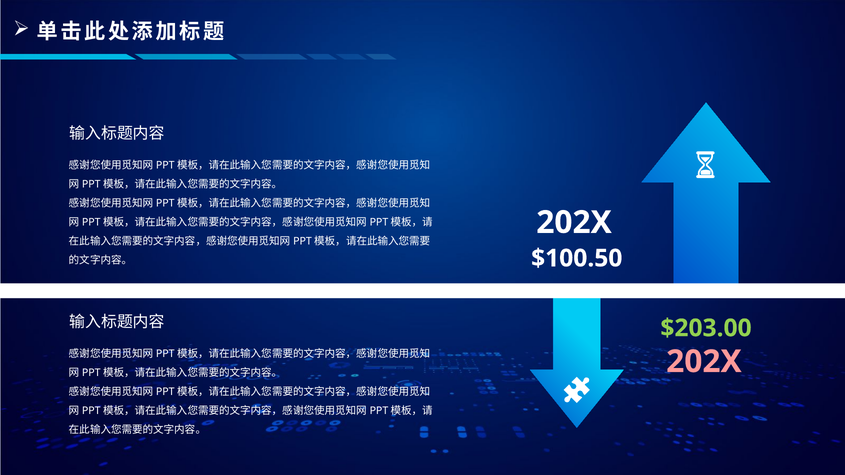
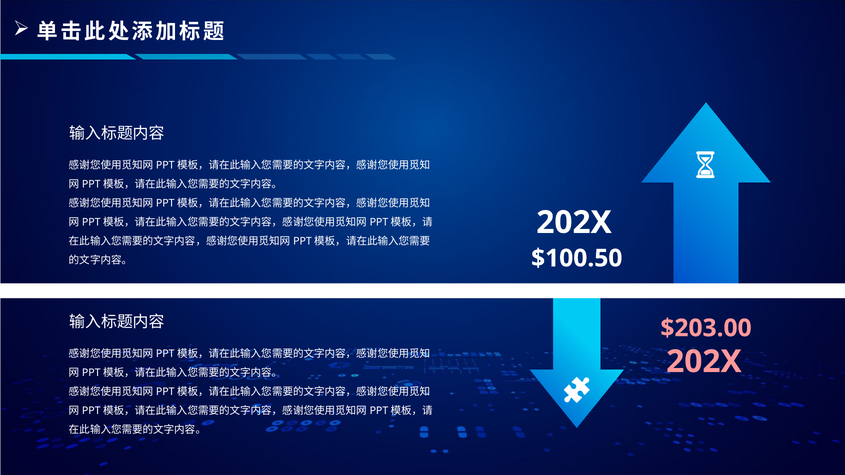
$203.00 colour: light green -> pink
